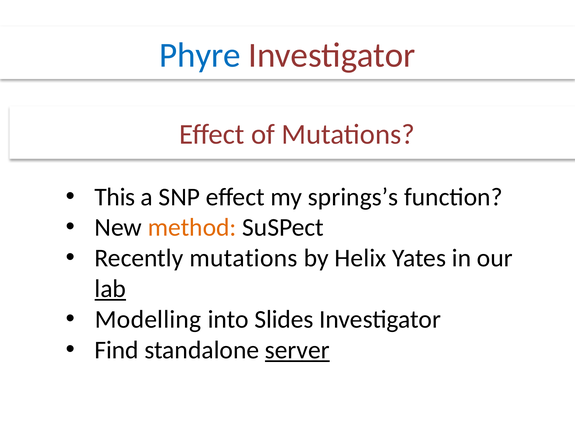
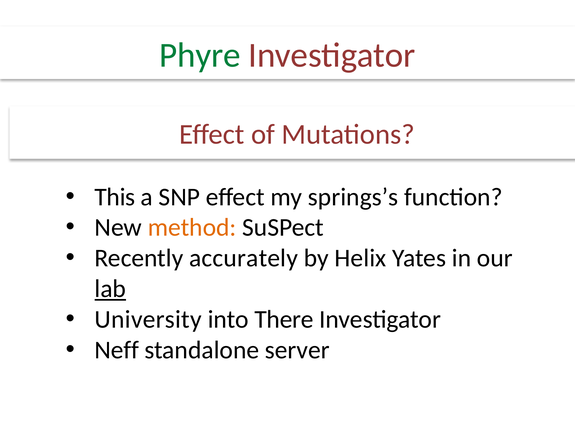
Phyre colour: blue -> green
Recently mutations: mutations -> accurately
Modelling: Modelling -> University
Slides: Slides -> There
Find: Find -> Neff
server underline: present -> none
